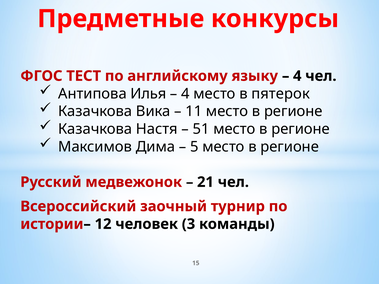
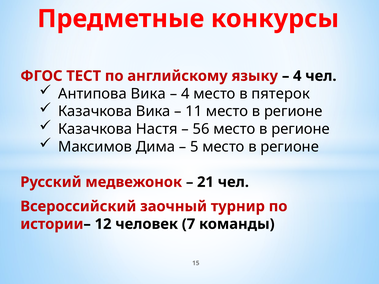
Антипова Илья: Илья -> Вика
51: 51 -> 56
3: 3 -> 7
